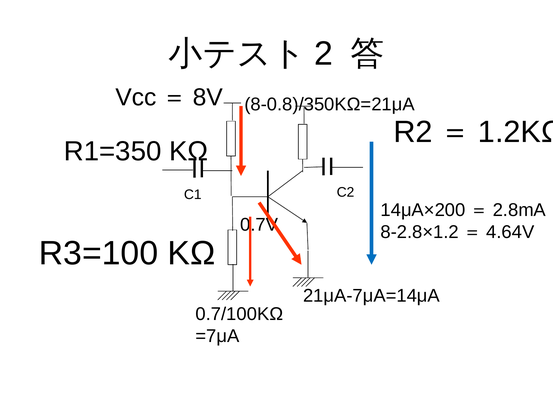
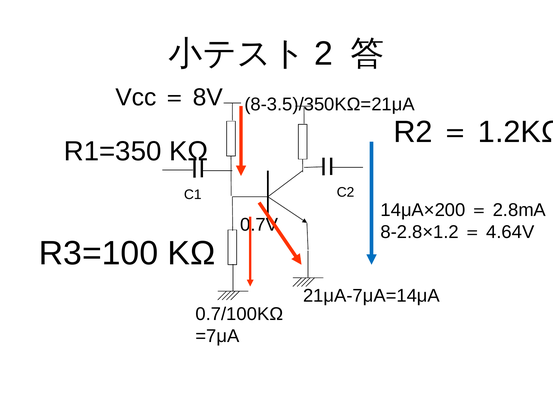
8-0.8)/350KΩ=21μA: 8-0.8)/350KΩ=21μA -> 8-3.5)/350KΩ=21μA
